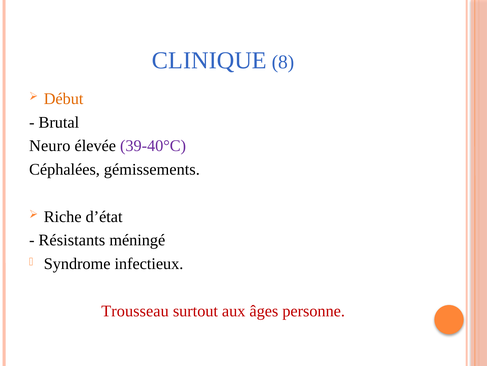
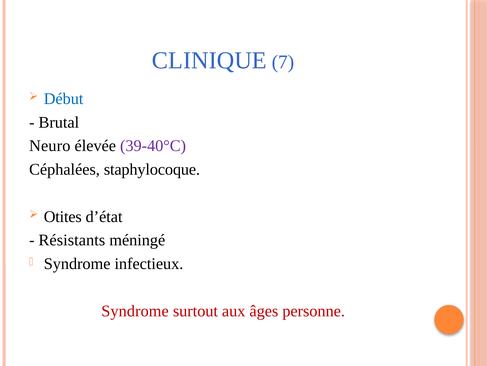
8: 8 -> 7
Début colour: orange -> blue
gémissements: gémissements -> staphylocoque
Riche: Riche -> Otites
Trousseau at (135, 310): Trousseau -> Syndrome
